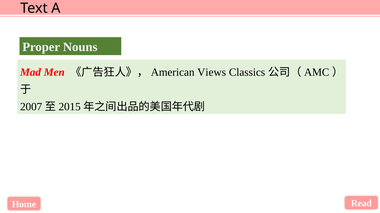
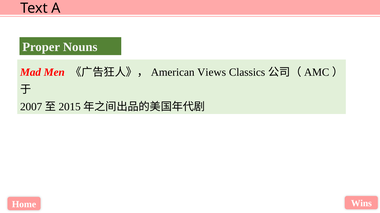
Read: Read -> Wins
